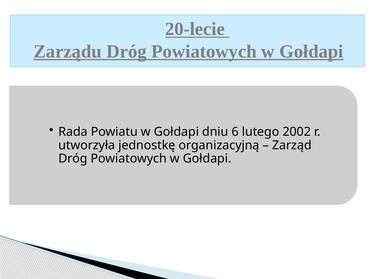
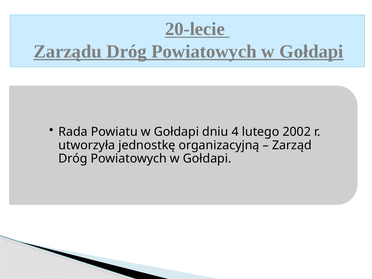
6: 6 -> 4
